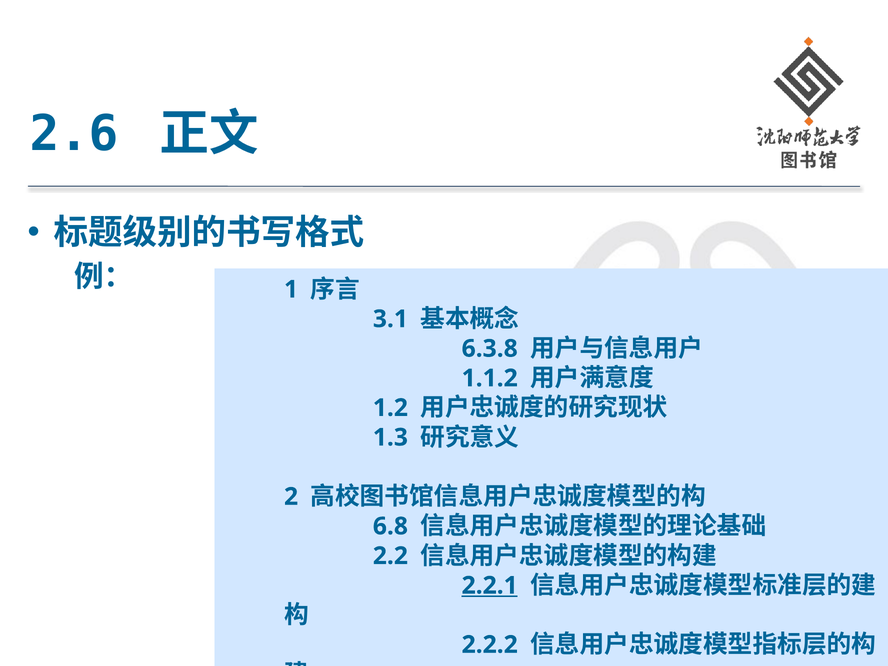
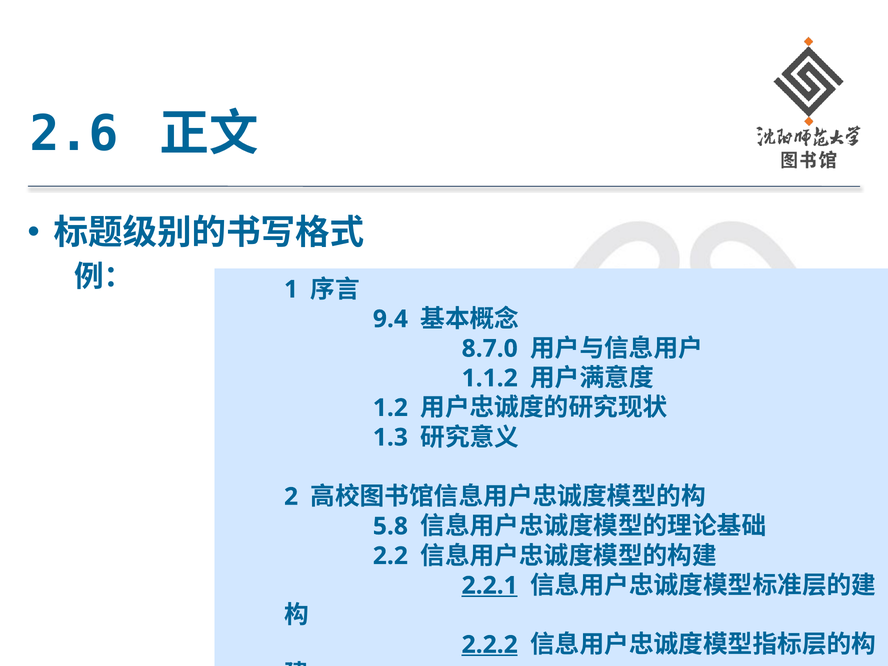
3.1: 3.1 -> 9.4
6.3.8: 6.3.8 -> 8.7.0
6.8: 6.8 -> 5.8
2.2.2 underline: none -> present
